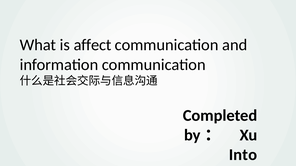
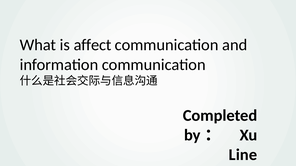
Into: Into -> Line
